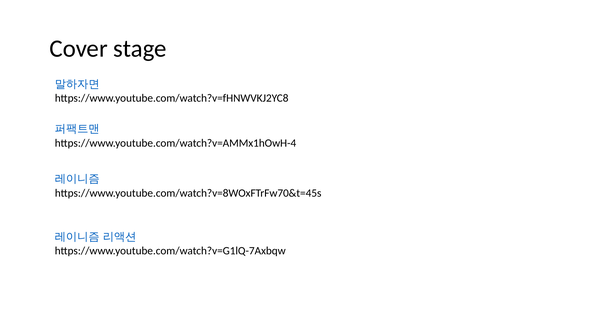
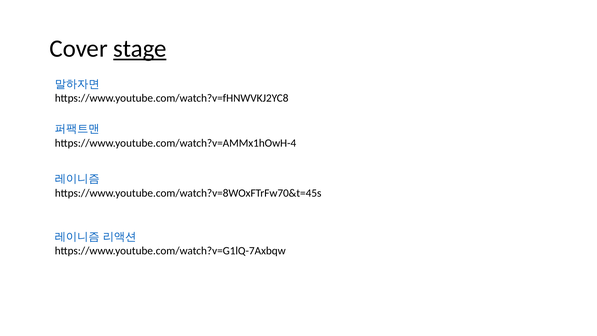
stage underline: none -> present
